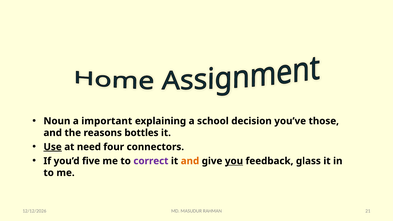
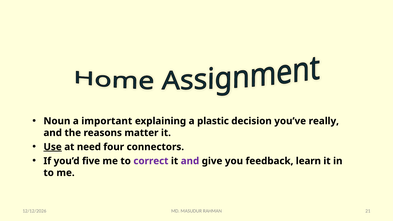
school: school -> plastic
those: those -> really
bottles: bottles -> matter
and at (190, 161) colour: orange -> purple
you underline: present -> none
glass: glass -> learn
